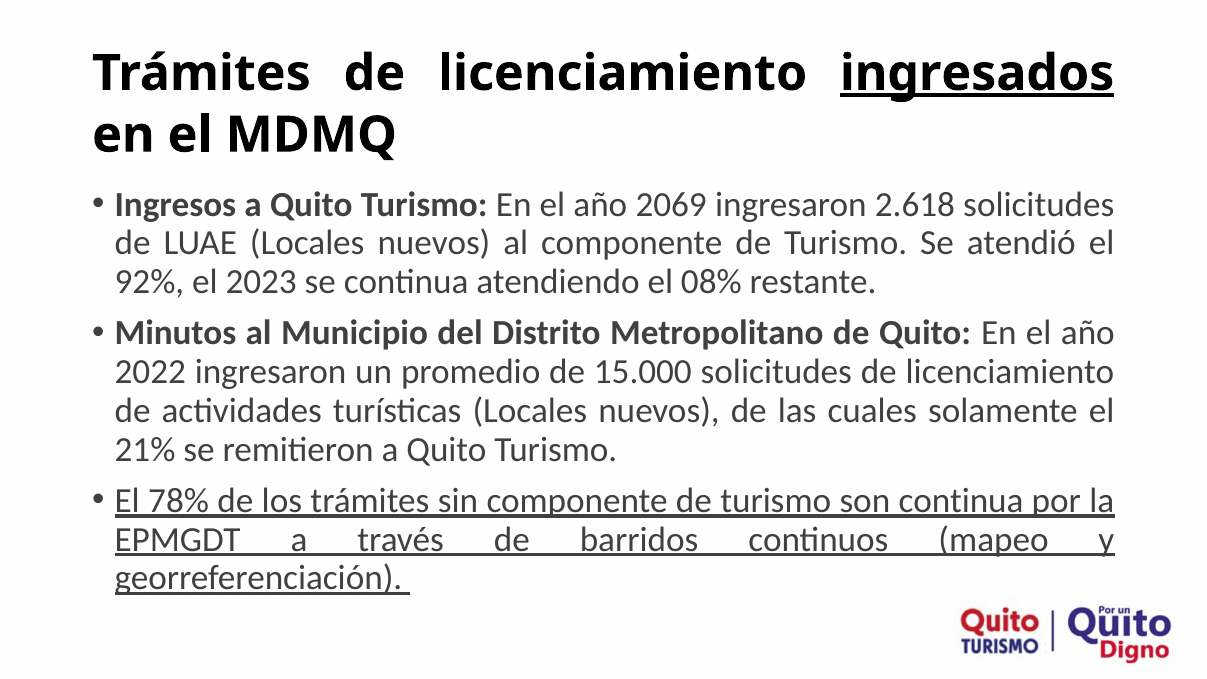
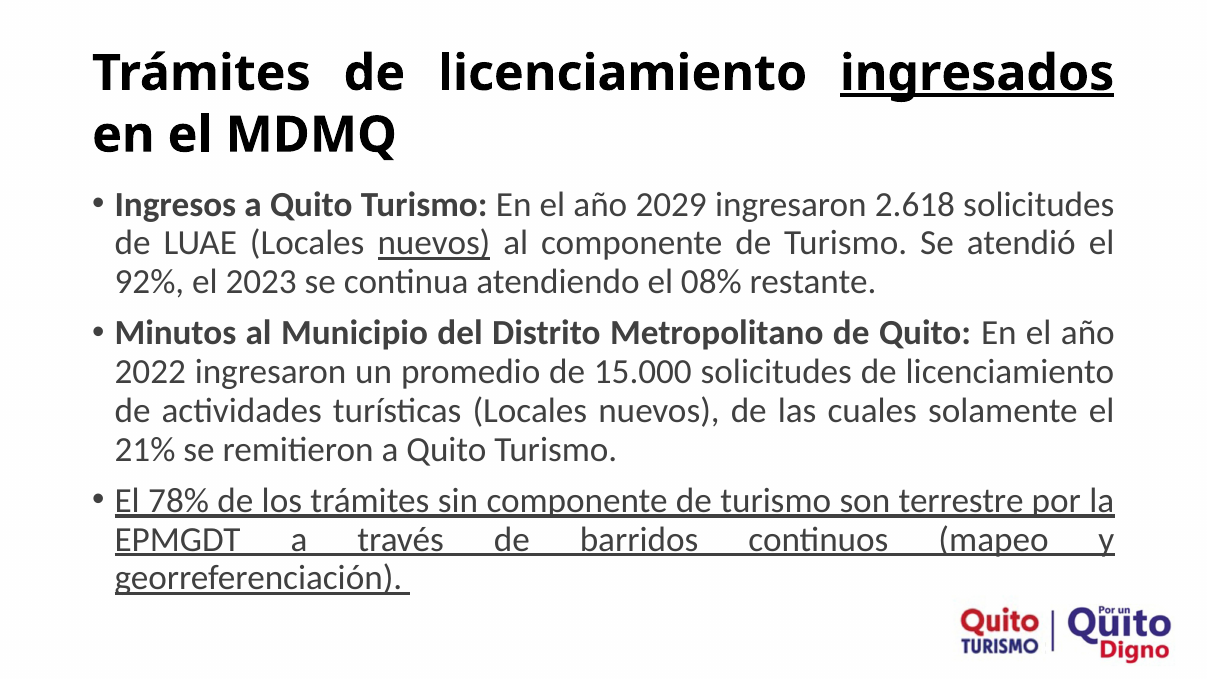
2069: 2069 -> 2029
nuevos at (434, 243) underline: none -> present
son continua: continua -> terrestre
